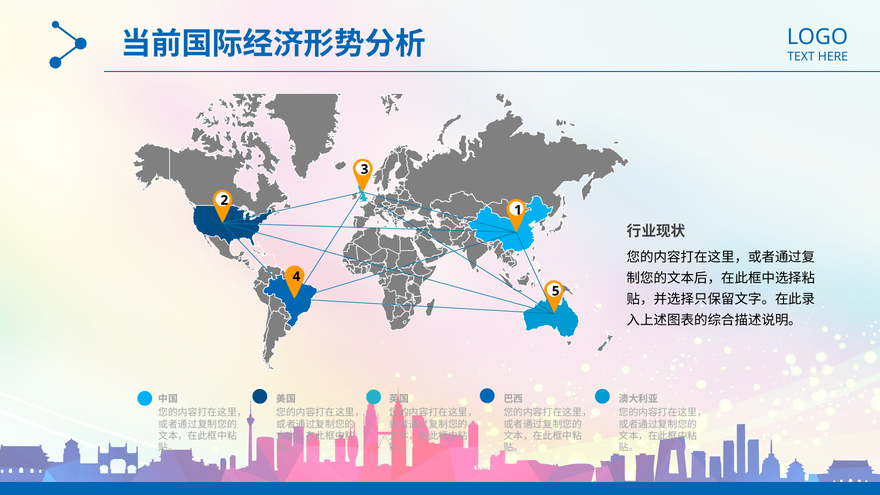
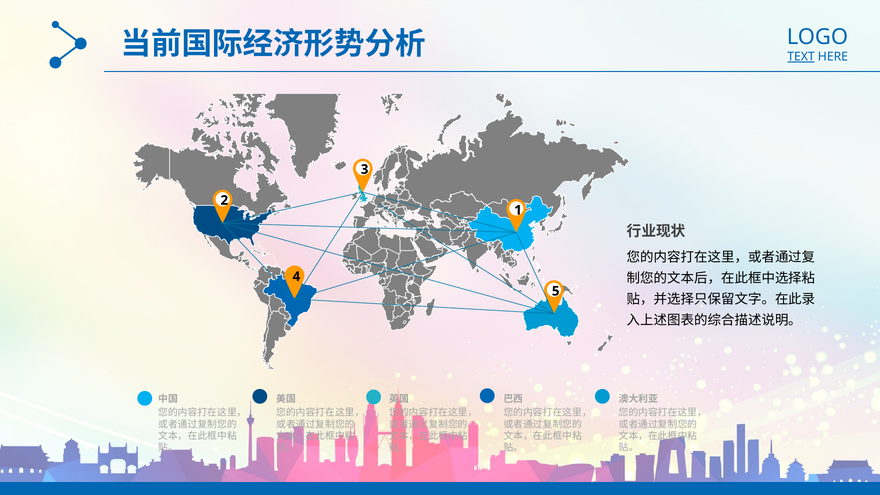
TEXT underline: none -> present
